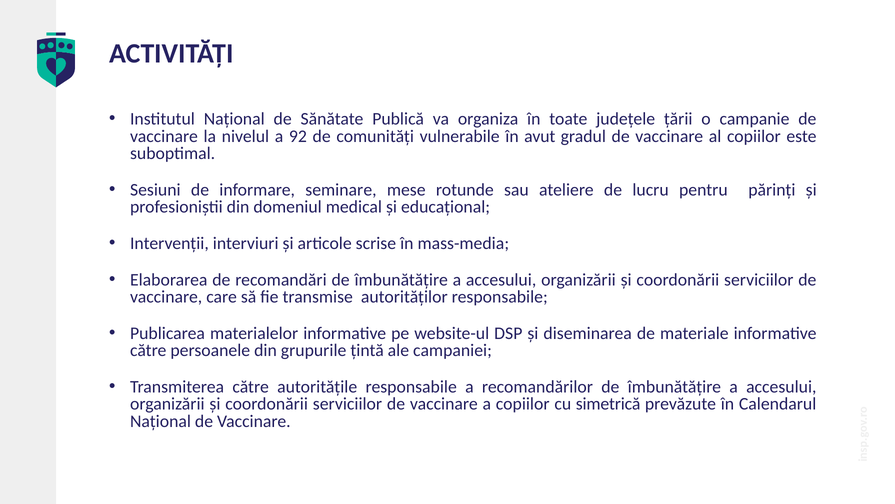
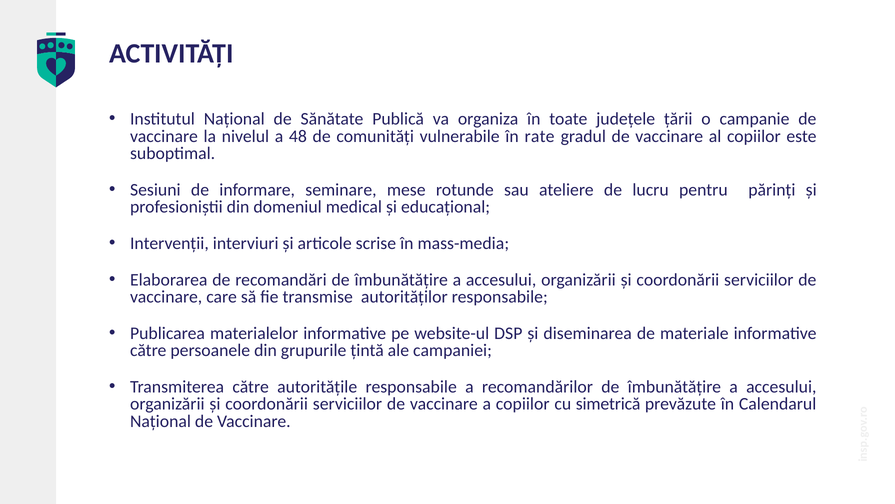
92: 92 -> 48
avut: avut -> rate
